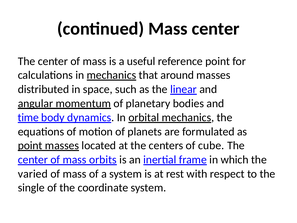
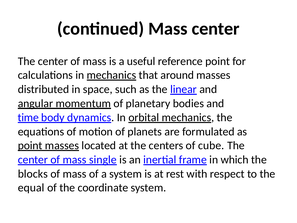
orbits: orbits -> single
varied: varied -> blocks
single: single -> equal
